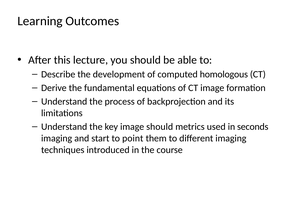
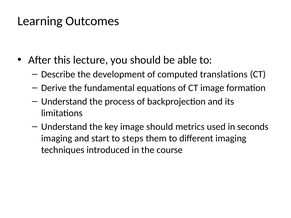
homologous: homologous -> translations
point: point -> steps
